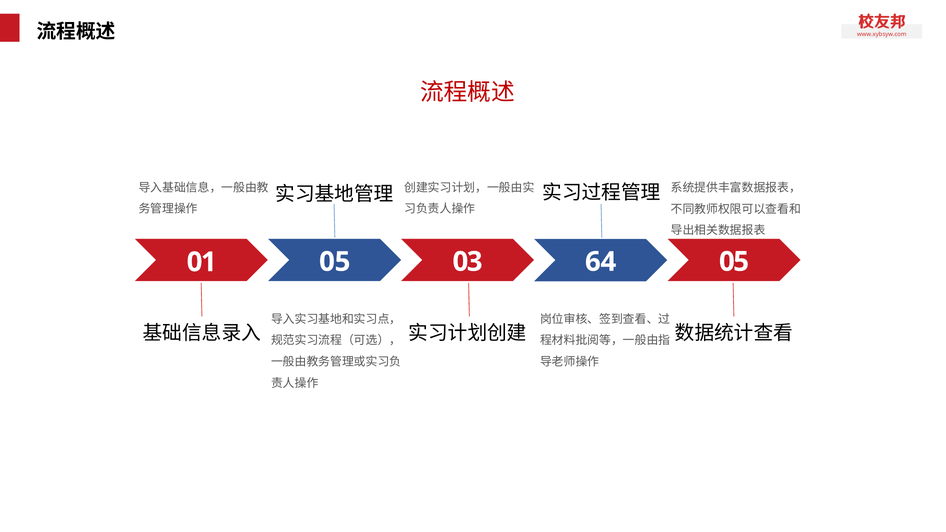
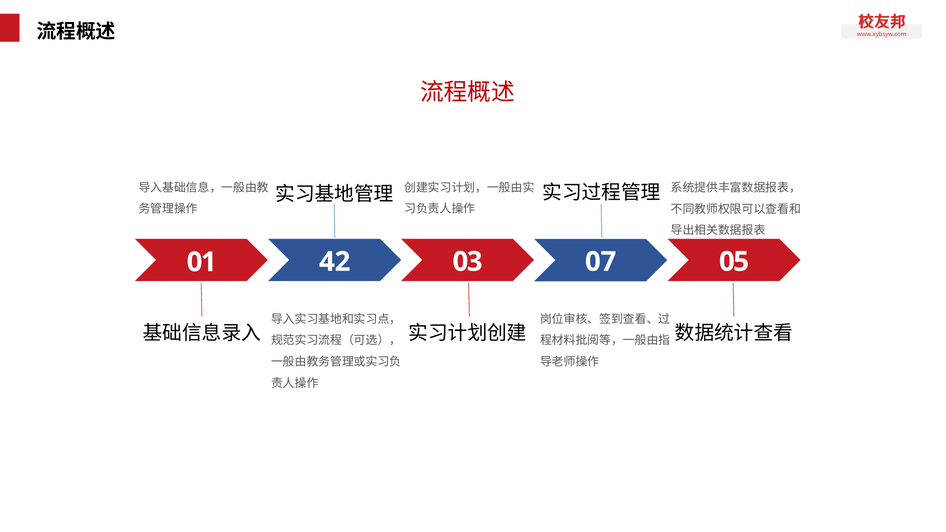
01 05: 05 -> 42
64: 64 -> 07
